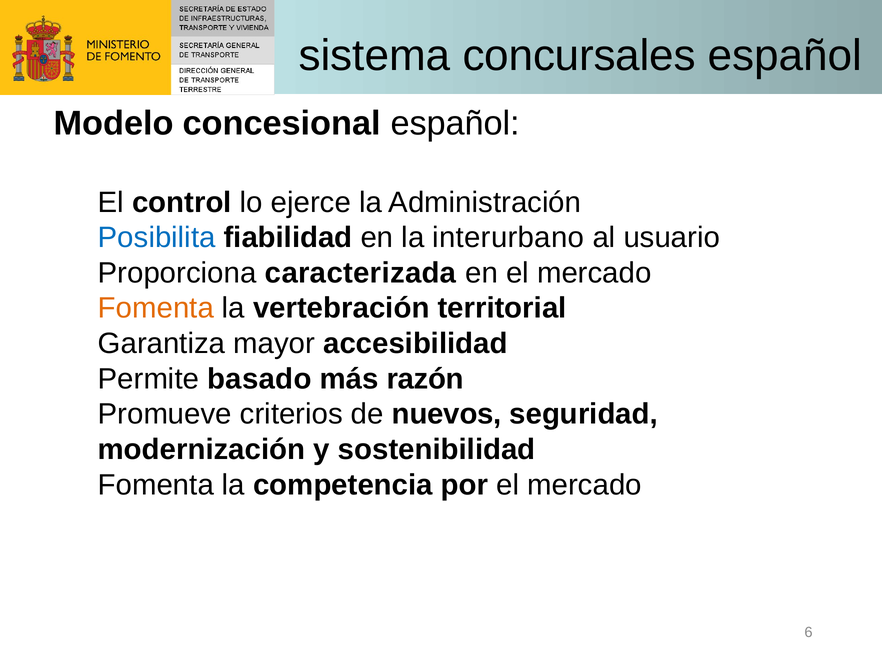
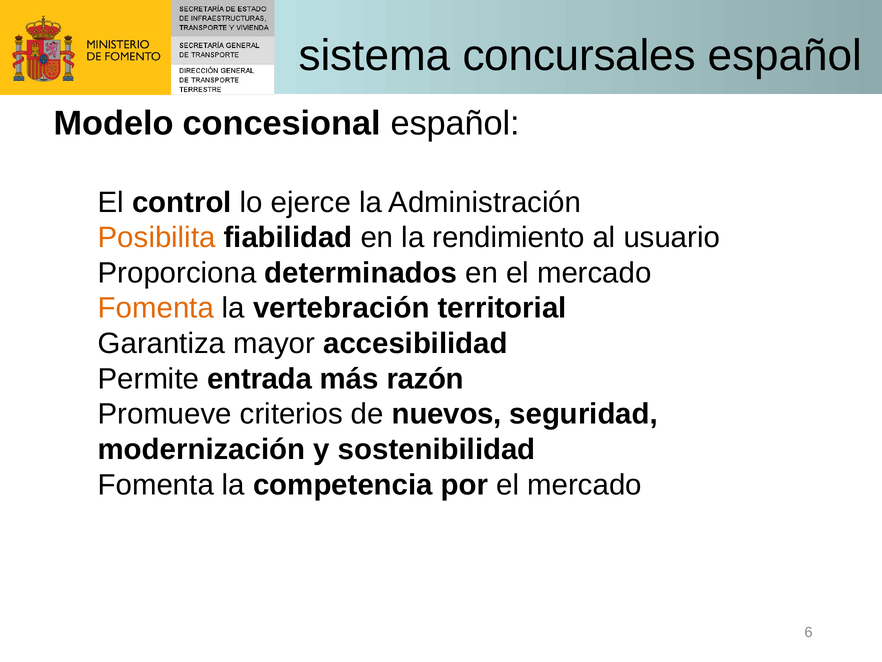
Posibilita colour: blue -> orange
interurbano: interurbano -> rendimiento
caracterizada: caracterizada -> determinados
basado: basado -> entrada
